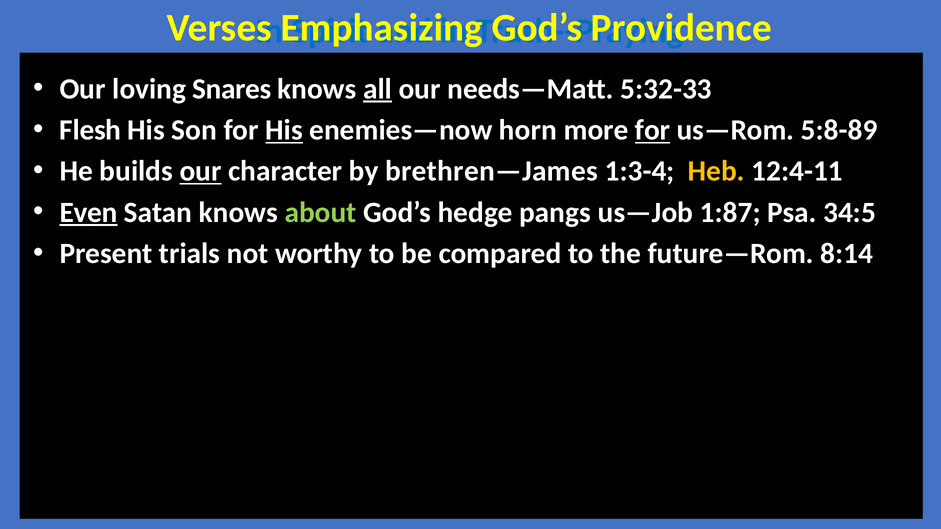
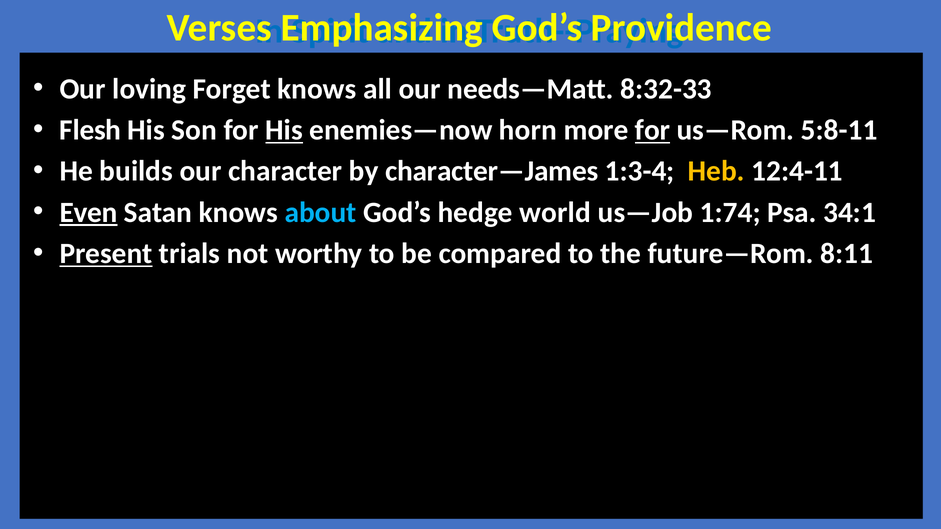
Snares: Snares -> Forget
all underline: present -> none
5:32-33: 5:32-33 -> 8:32-33
5:8-89: 5:8-89 -> 5:8-11
our at (201, 171) underline: present -> none
brethren—James: brethren—James -> character—James
about colour: light green -> light blue
pangs: pangs -> world
1:87: 1:87 -> 1:74
34:5: 34:5 -> 34:1
Present underline: none -> present
8:14: 8:14 -> 8:11
